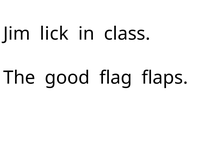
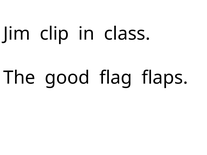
lick: lick -> clip
